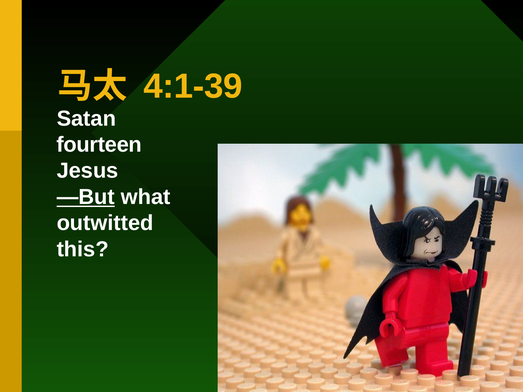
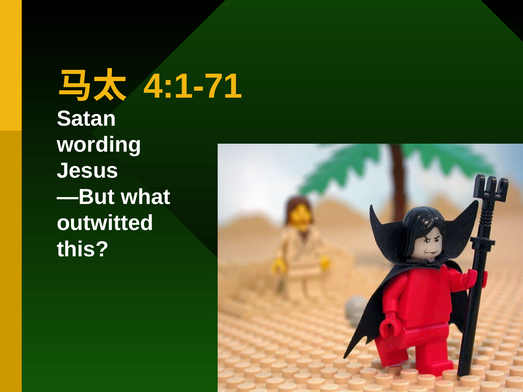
4:1-39: 4:1-39 -> 4:1-71
fourteen: fourteen -> wording
—But underline: present -> none
